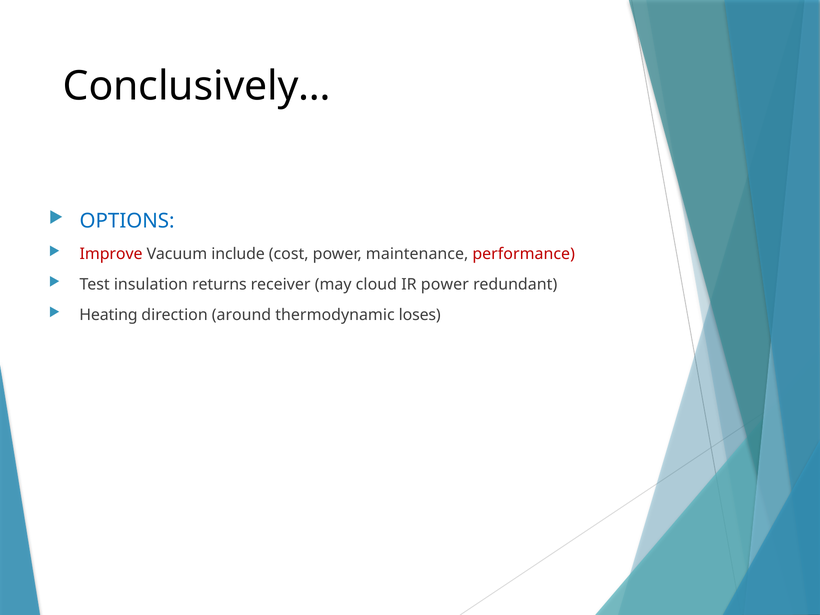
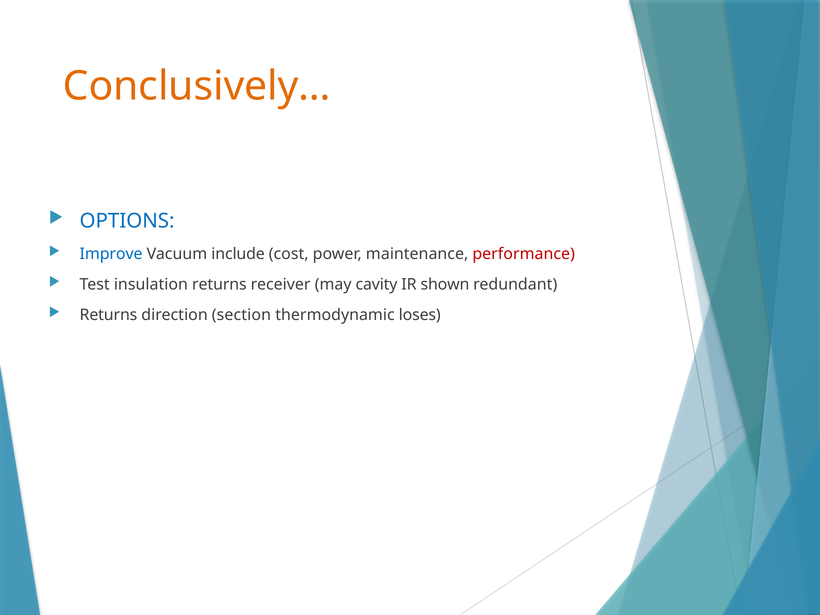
Conclusively… colour: black -> orange
Improve colour: red -> blue
cloud: cloud -> cavity
IR power: power -> shown
Heating at (109, 315): Heating -> Returns
around: around -> section
